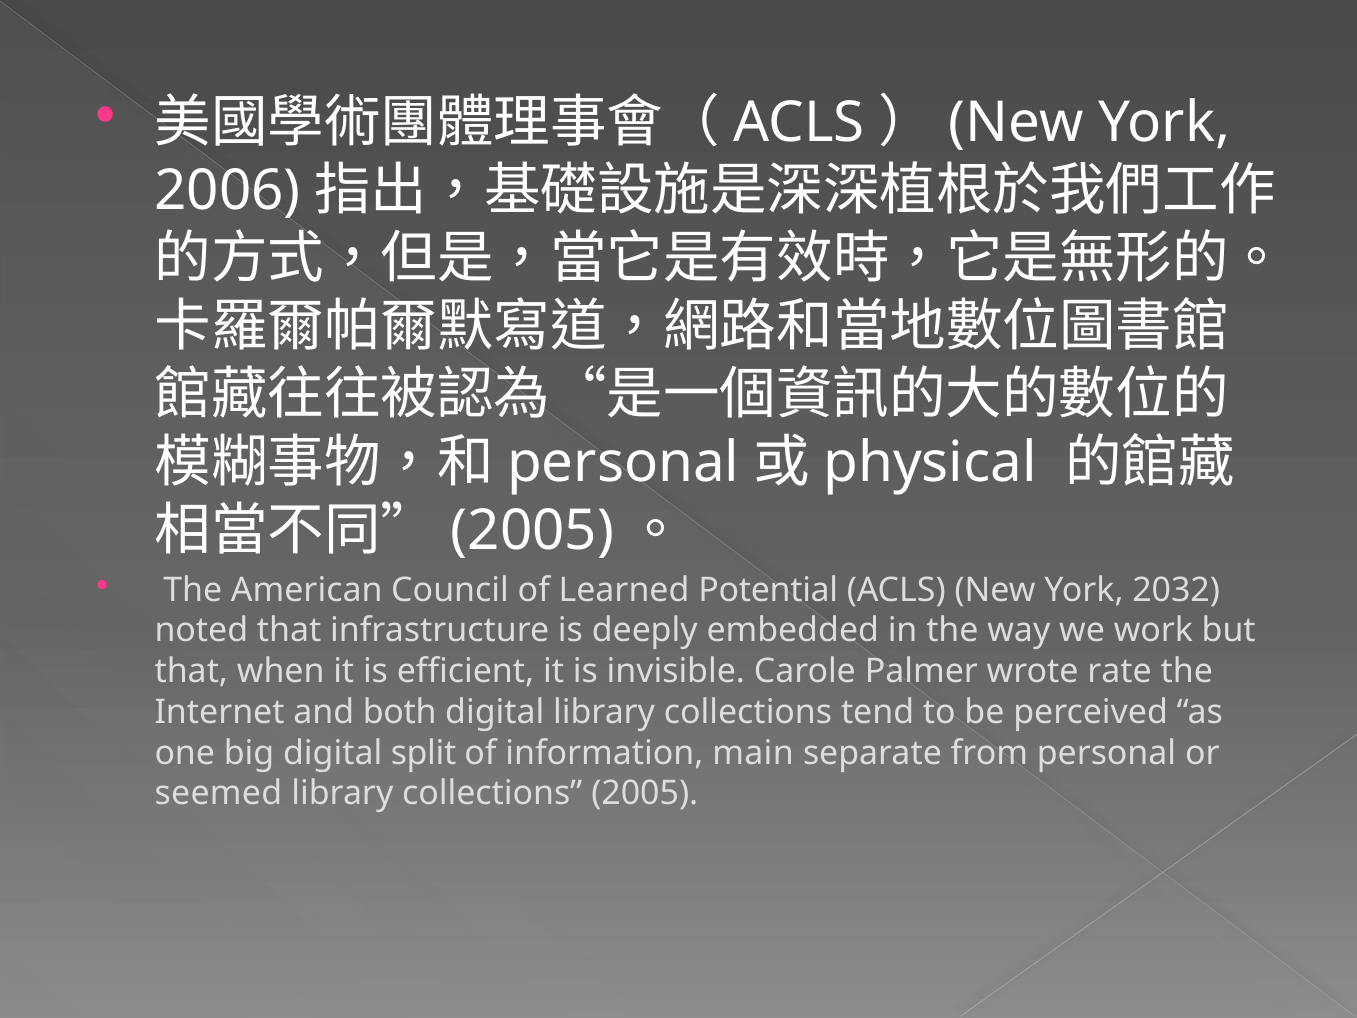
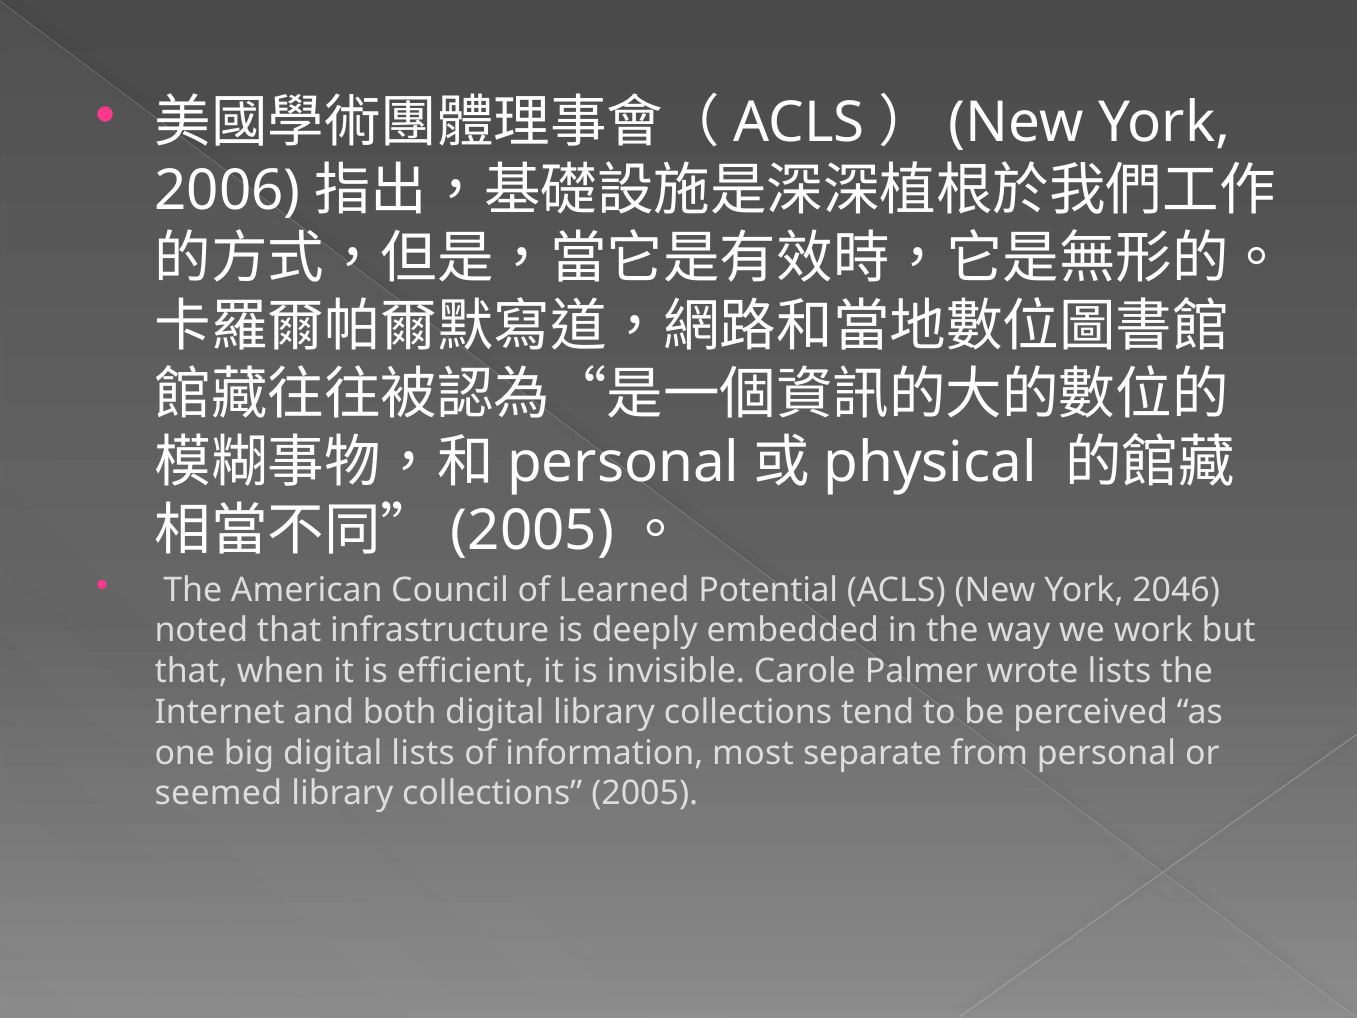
2032: 2032 -> 2046
wrote rate: rate -> lists
digital split: split -> lists
main: main -> most
